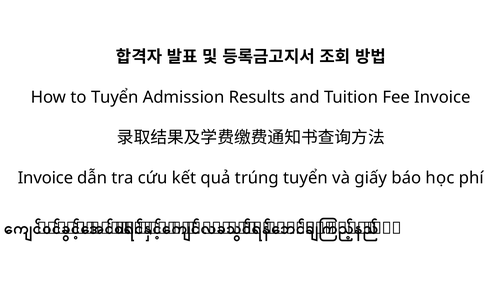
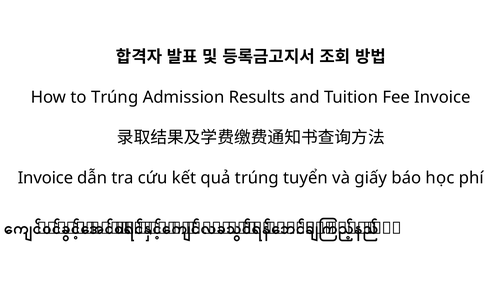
to Tuyển: Tuyển -> Trúng
